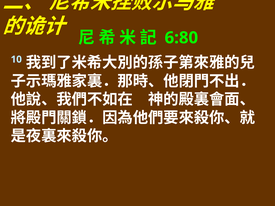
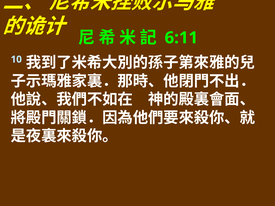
6:80: 6:80 -> 6:11
